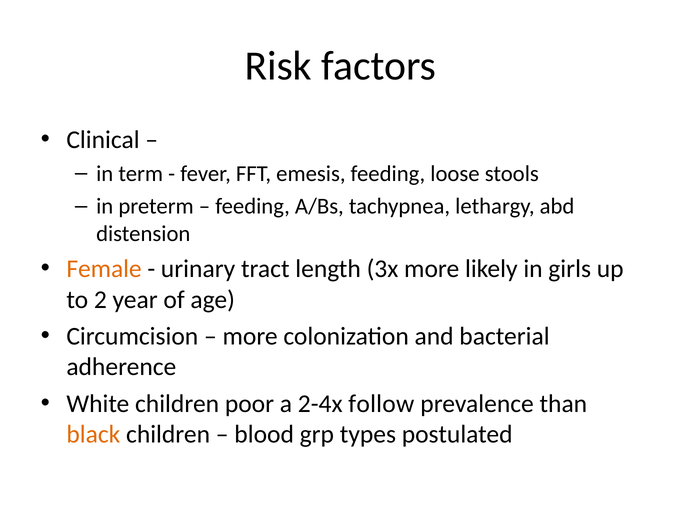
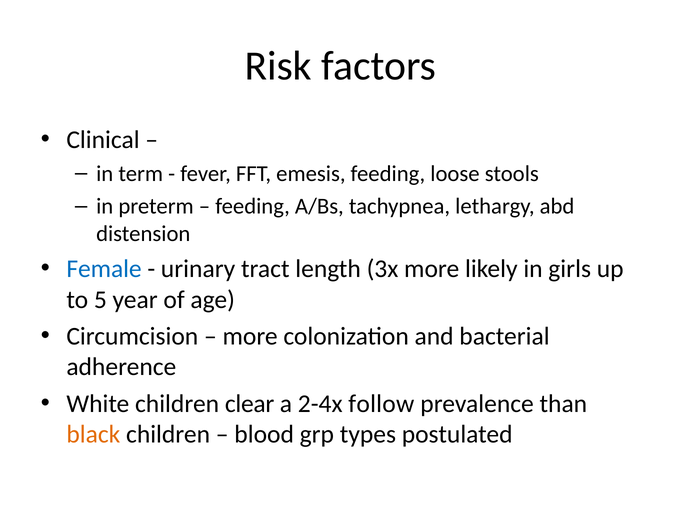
Female colour: orange -> blue
2: 2 -> 5
poor: poor -> clear
